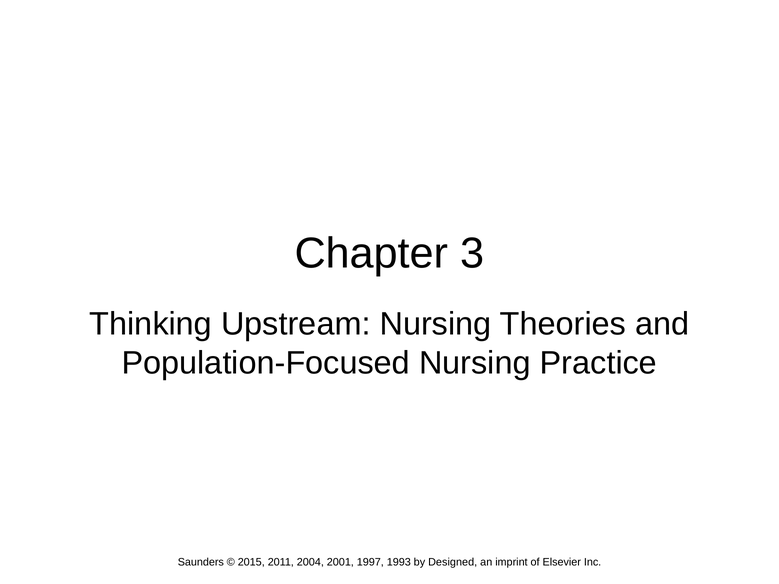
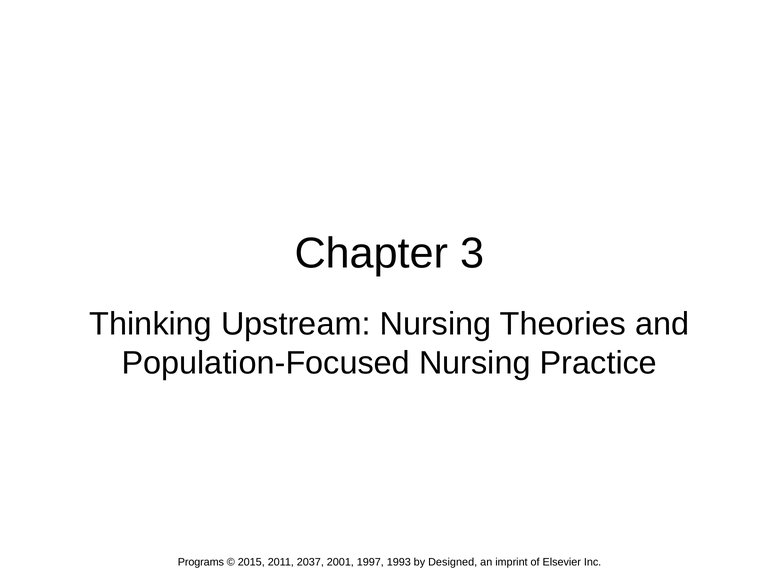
Saunders: Saunders -> Programs
2004: 2004 -> 2037
